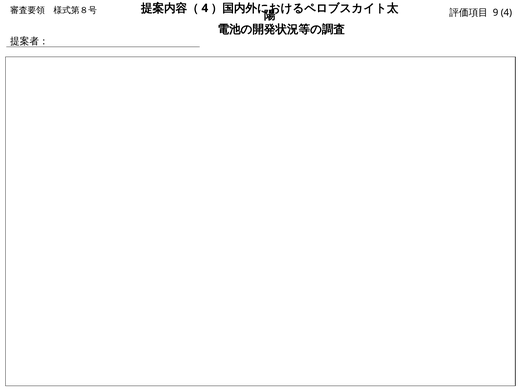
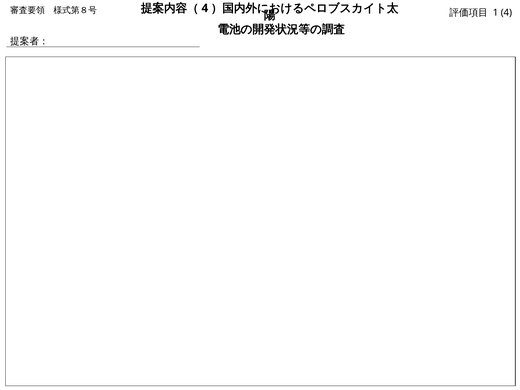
9: 9 -> 1
